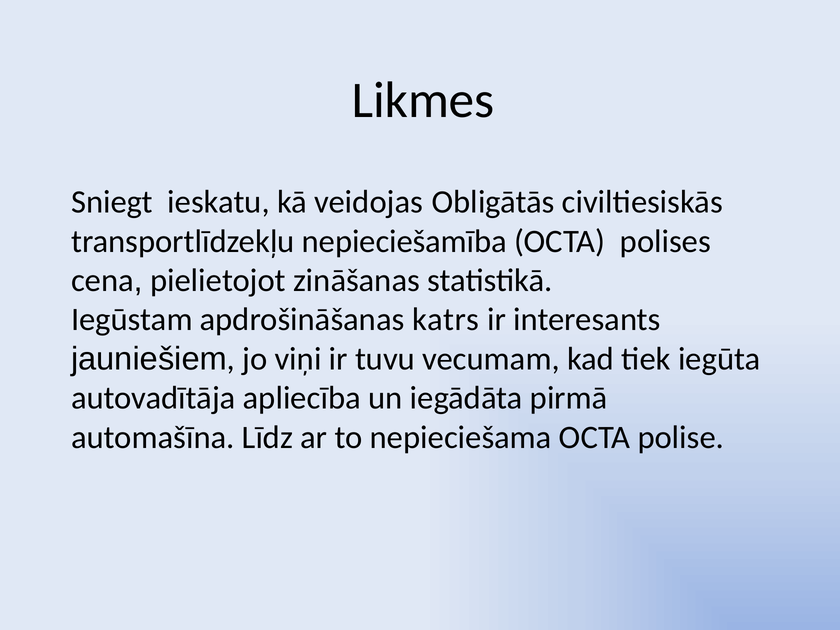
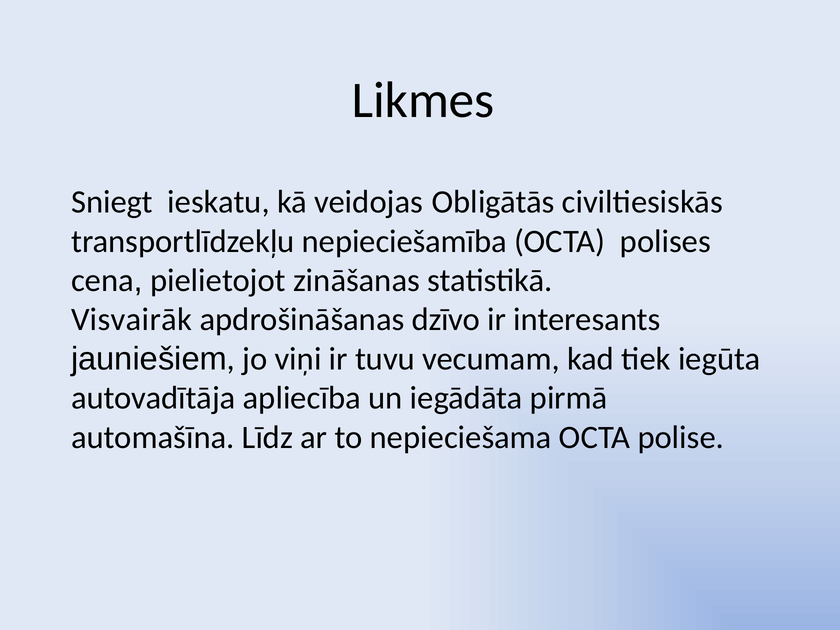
Iegūstam: Iegūstam -> Visvairāk
katrs: katrs -> dzīvo
